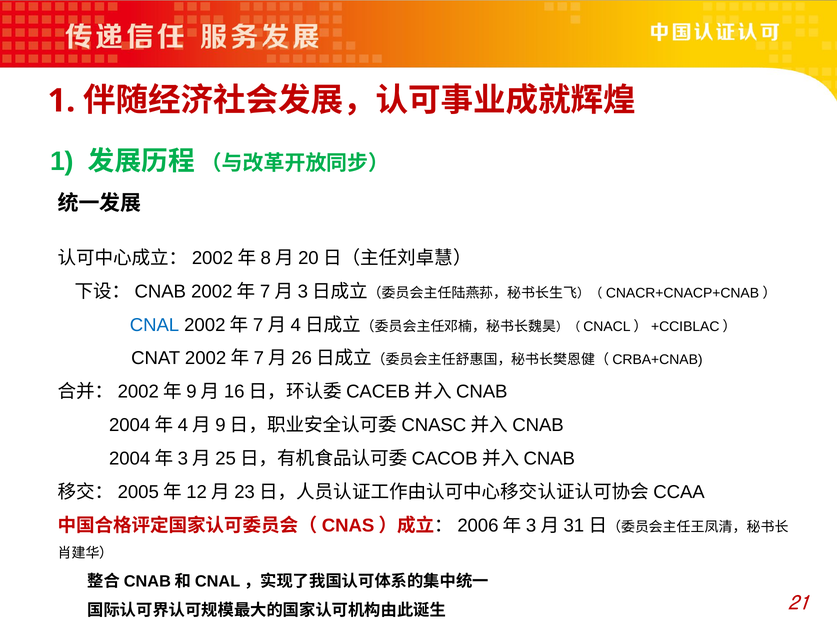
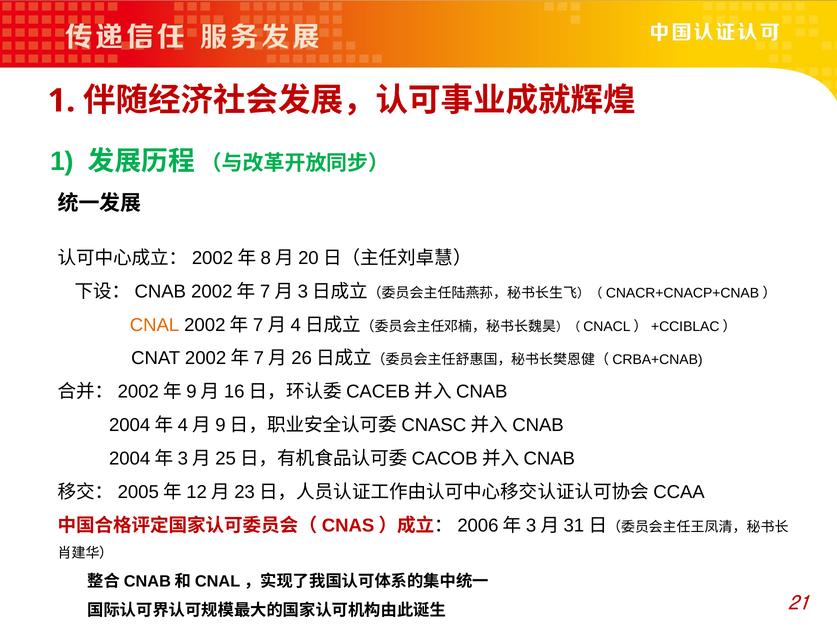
CNAL colour: blue -> orange
